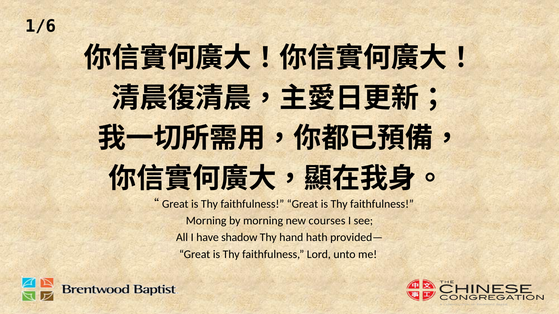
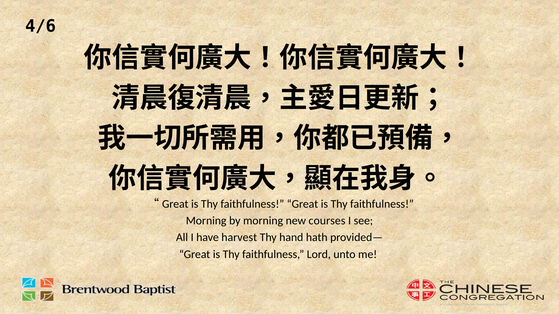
1/6: 1/6 -> 4/6
shadow: shadow -> harvest
